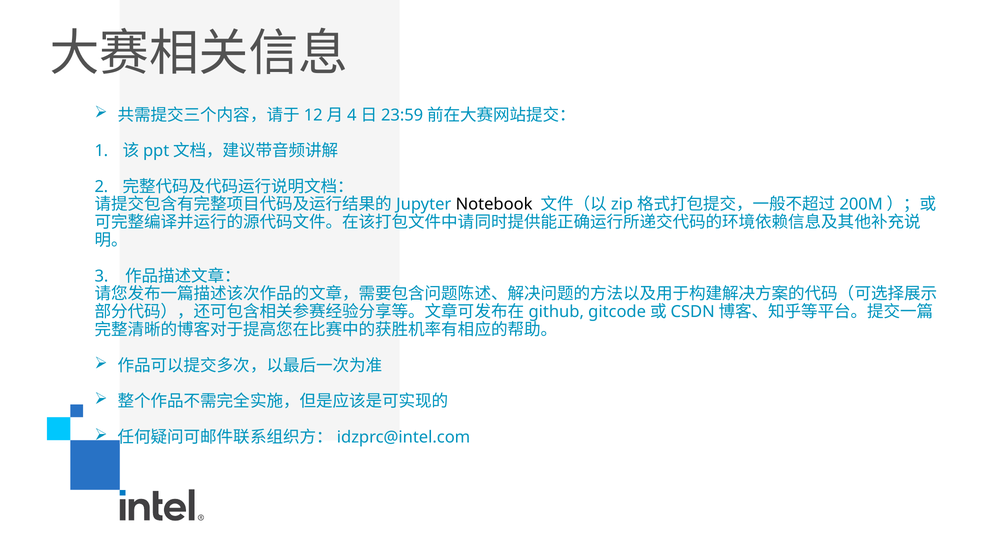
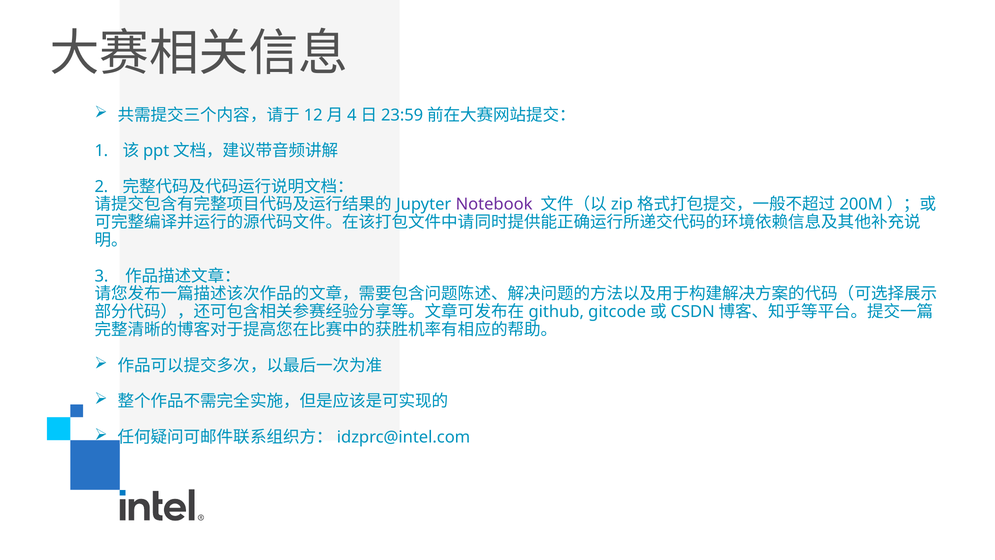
Notebook colour: black -> purple
